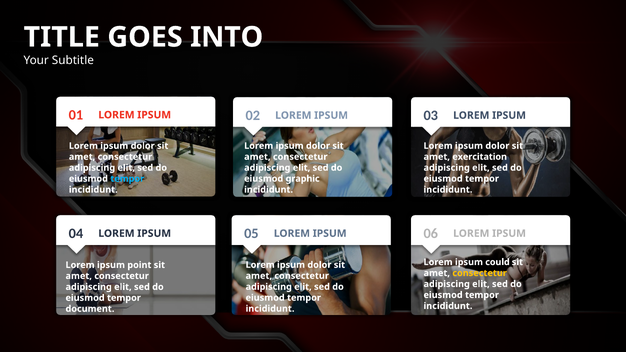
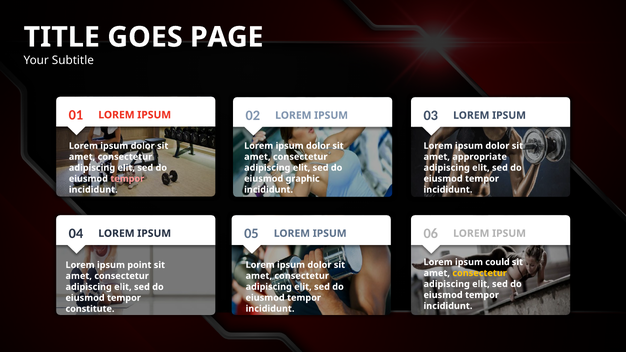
INTO: INTO -> PAGE
exercitation: exercitation -> appropriate
tempor at (127, 179) colour: light blue -> pink
document: document -> constitute
